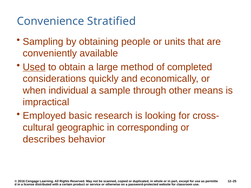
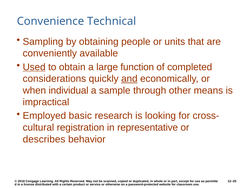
Stratified: Stratified -> Technical
method: method -> function
and underline: none -> present
geographic: geographic -> registration
corresponding: corresponding -> representative
